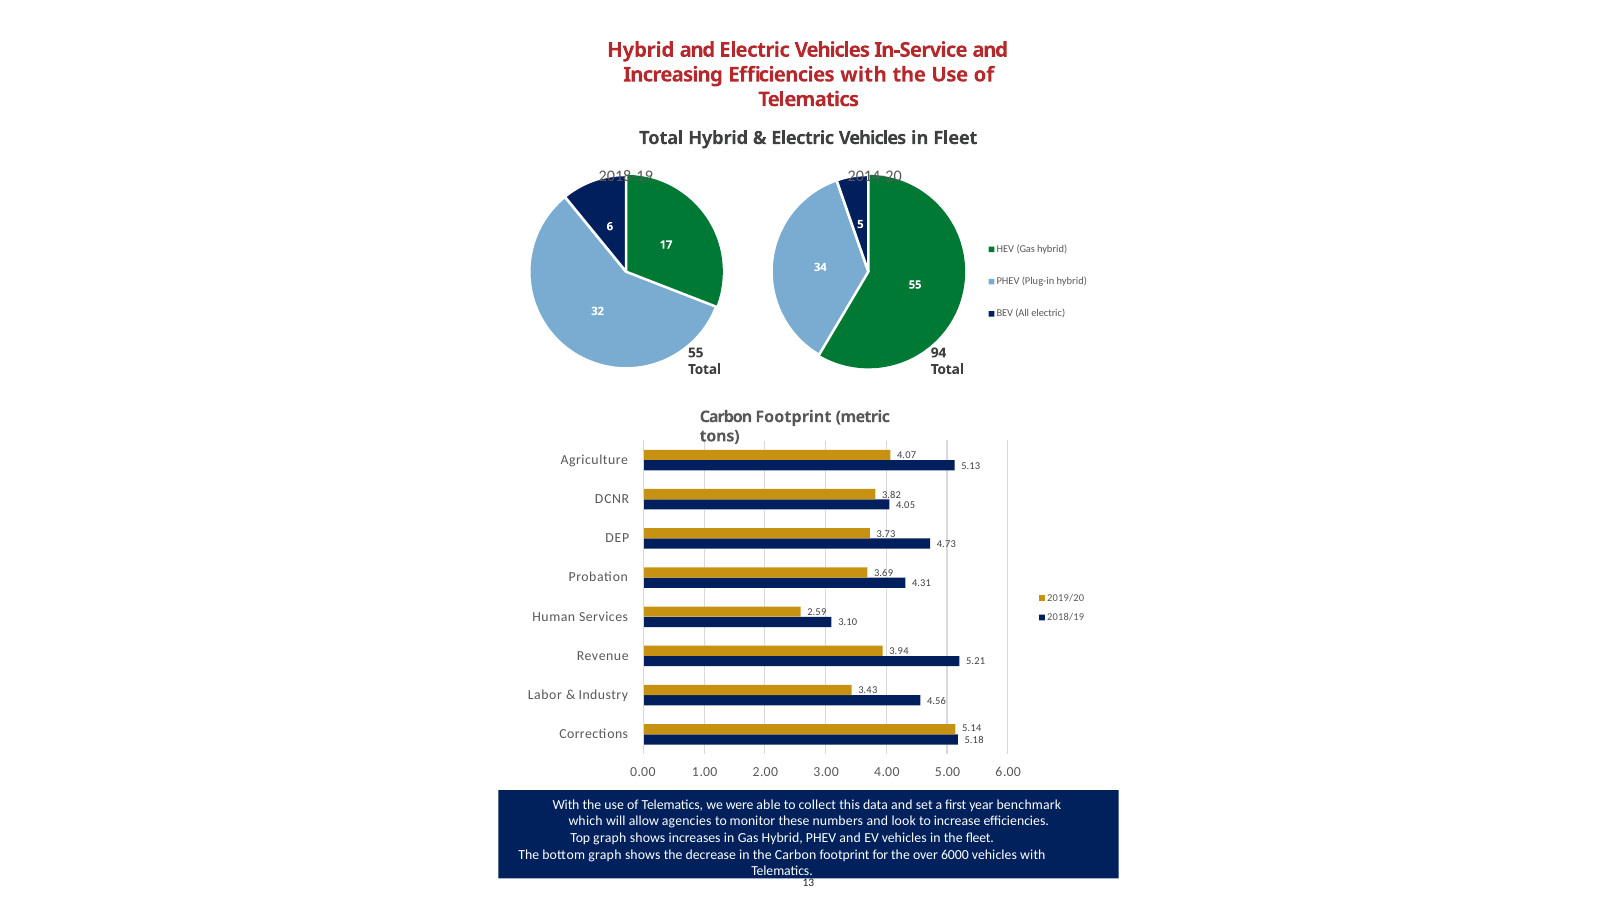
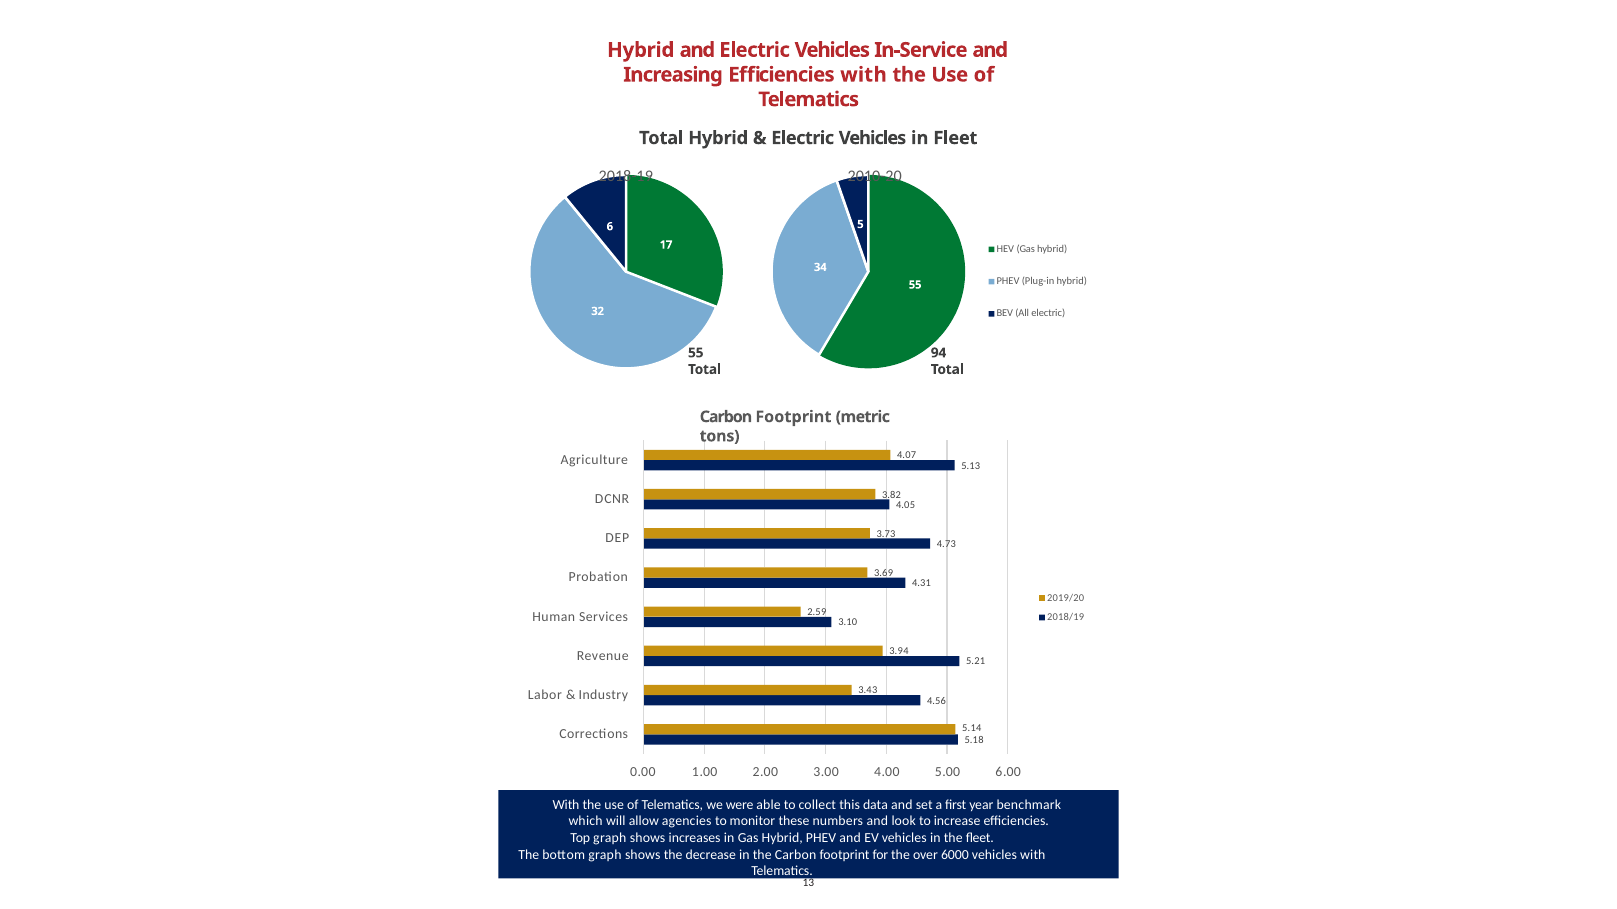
2014-20: 2014-20 -> 2010-20
